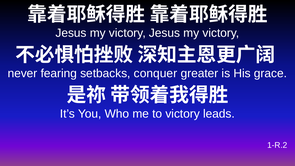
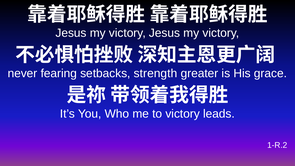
conquer: conquer -> strength
